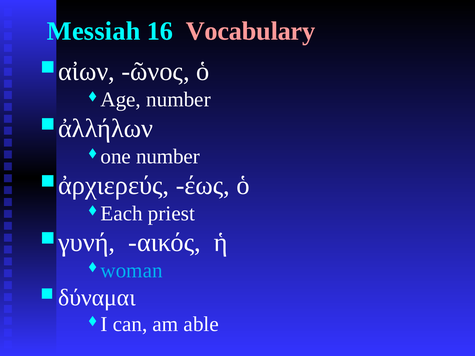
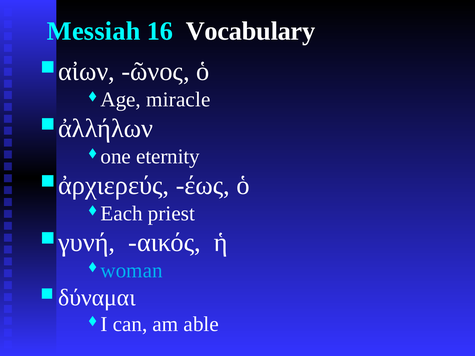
Vocabulary colour: pink -> white
Age number: number -> miracle
one number: number -> eternity
